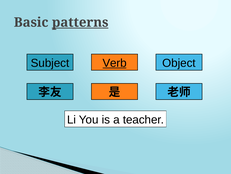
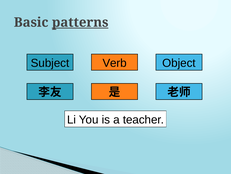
Verb underline: present -> none
